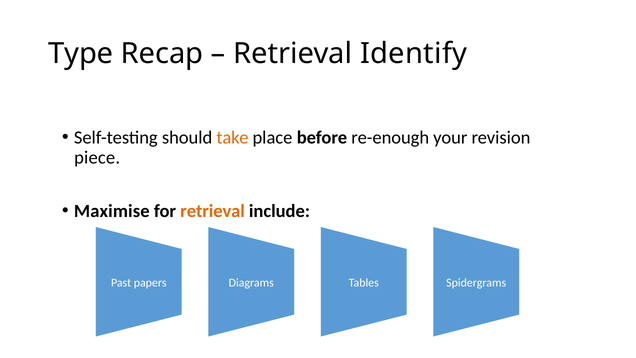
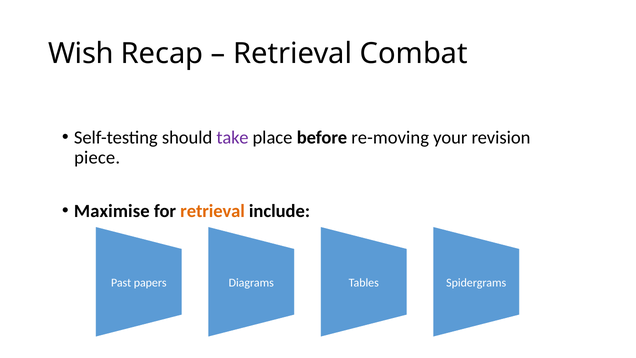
Type: Type -> Wish
Identify: Identify -> Combat
take colour: orange -> purple
re-enough: re-enough -> re-moving
